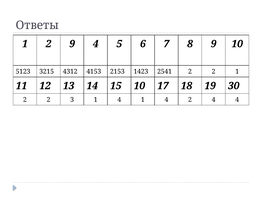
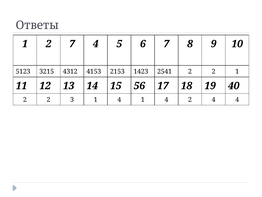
2 9: 9 -> 7
15 10: 10 -> 56
30: 30 -> 40
